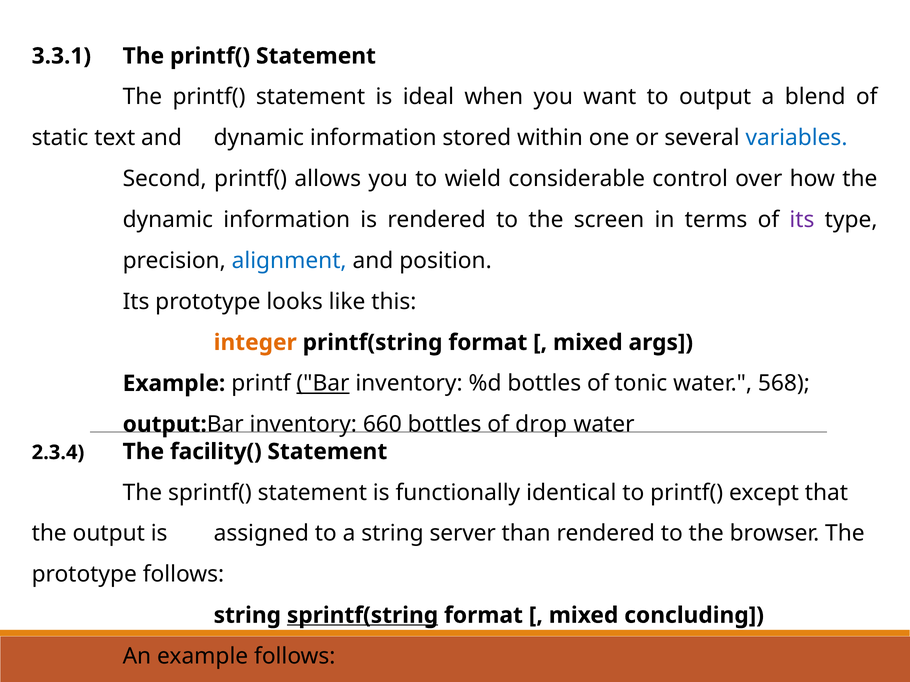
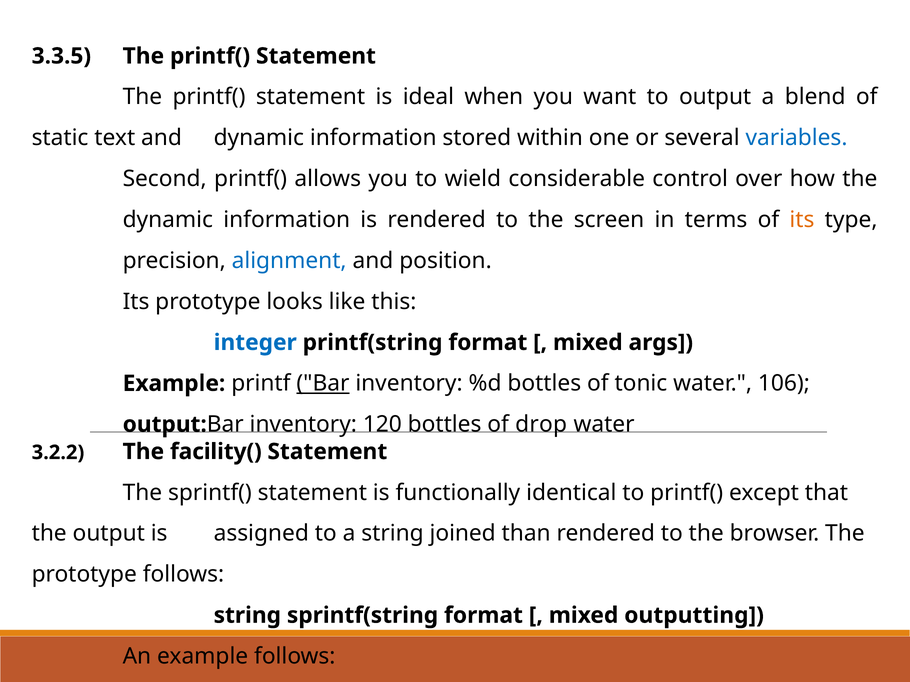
3.3.1: 3.3.1 -> 3.3.5
its at (802, 220) colour: purple -> orange
integer colour: orange -> blue
568: 568 -> 106
660: 660 -> 120
2.3.4: 2.3.4 -> 3.2.2
server: server -> joined
sprintf(string underline: present -> none
concluding: concluding -> outputting
